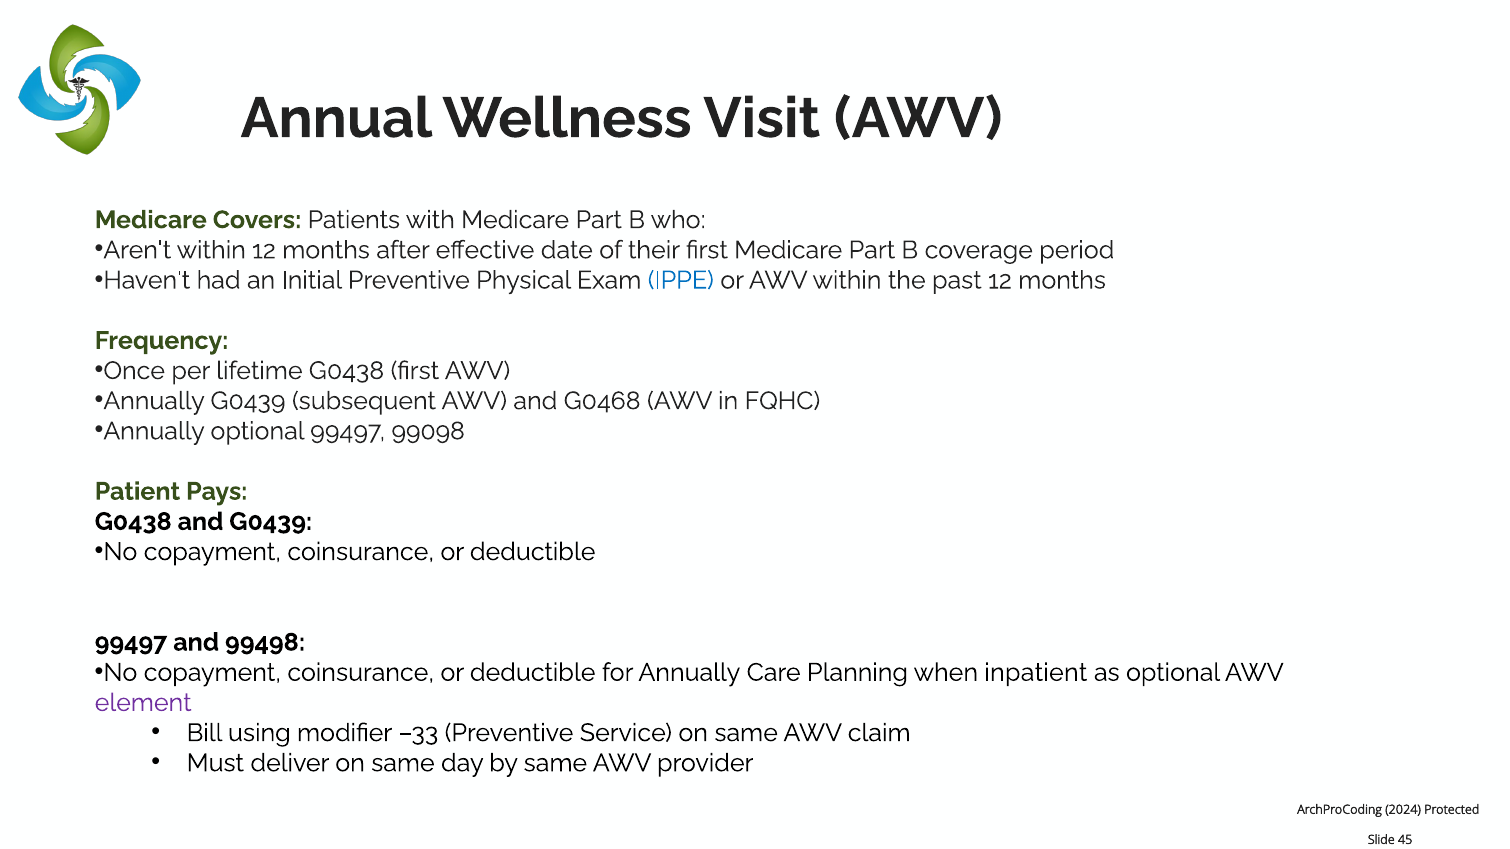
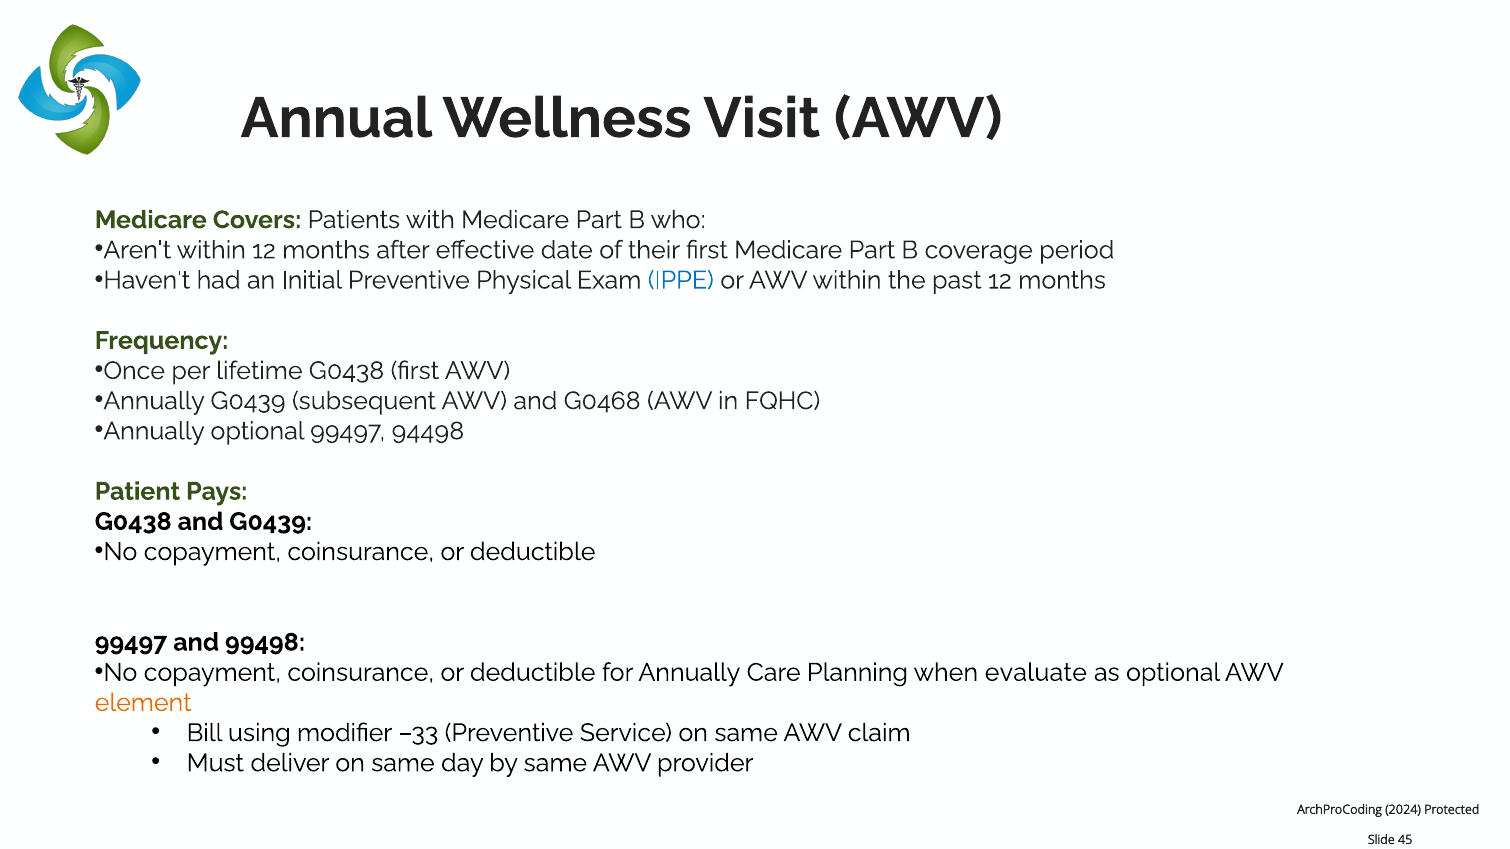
99098: 99098 -> 94498
inpatient: inpatient -> evaluate
element colour: purple -> orange
